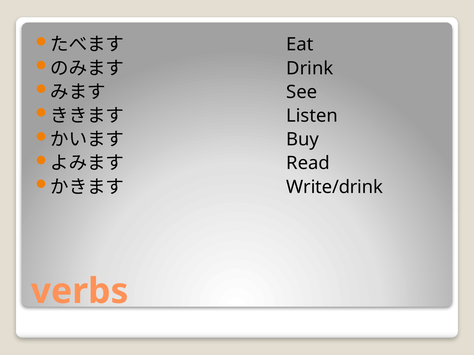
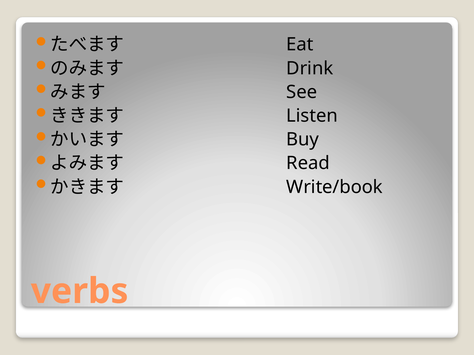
Write/drink: Write/drink -> Write/book
